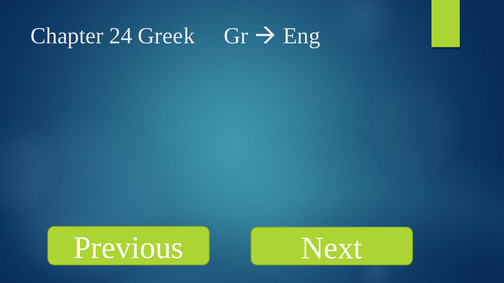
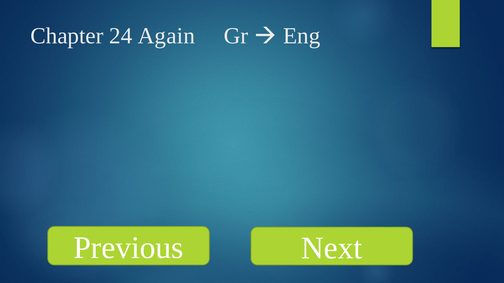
Greek: Greek -> Again
